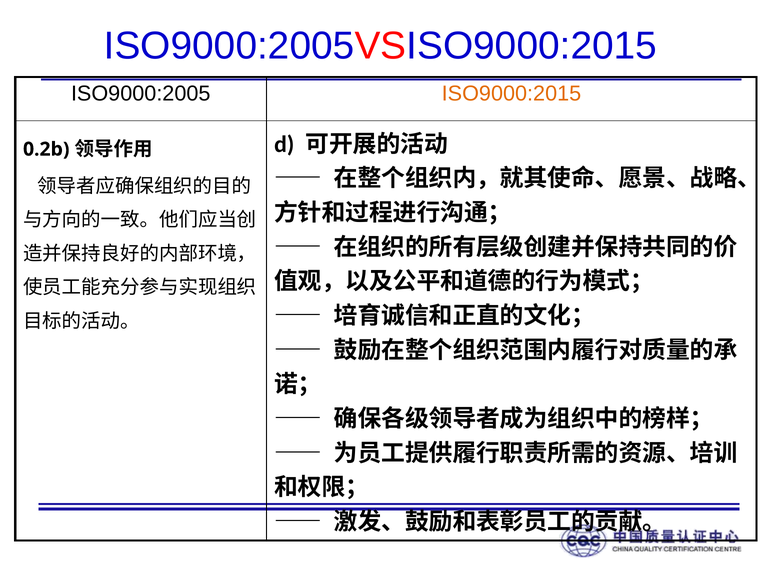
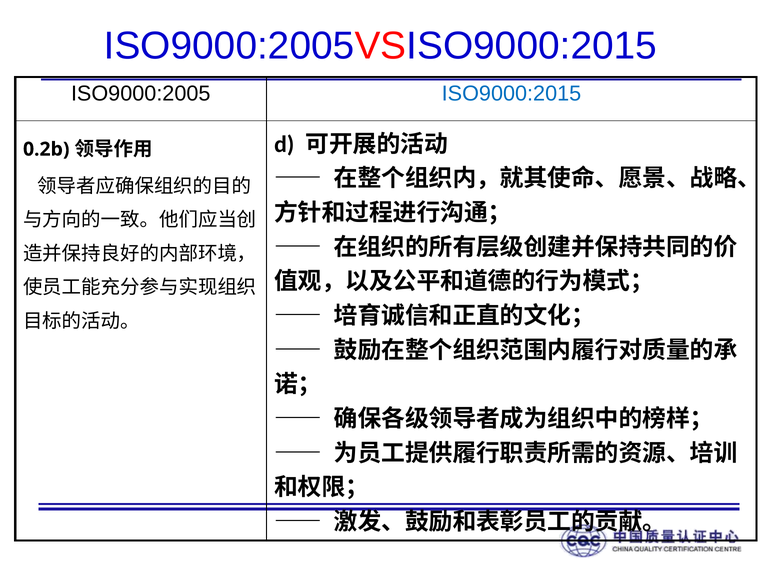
ISO9000:2015 colour: orange -> blue
